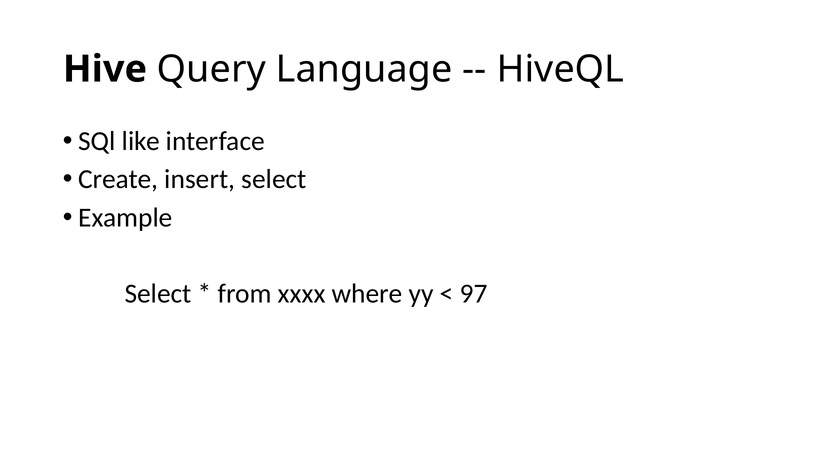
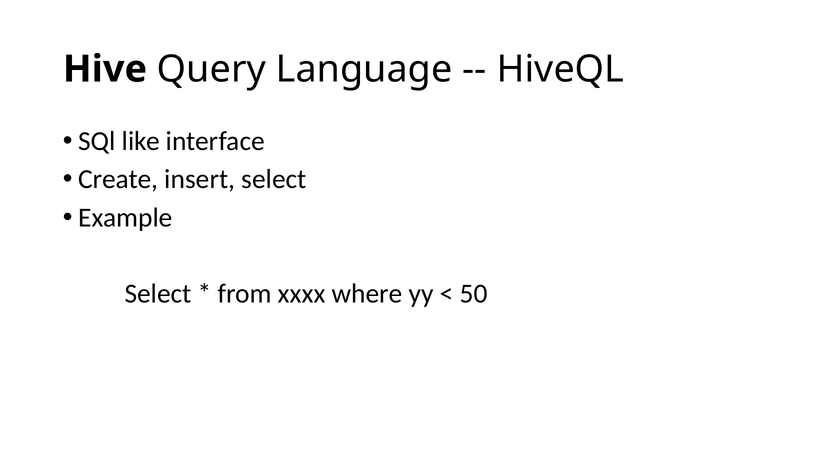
97: 97 -> 50
